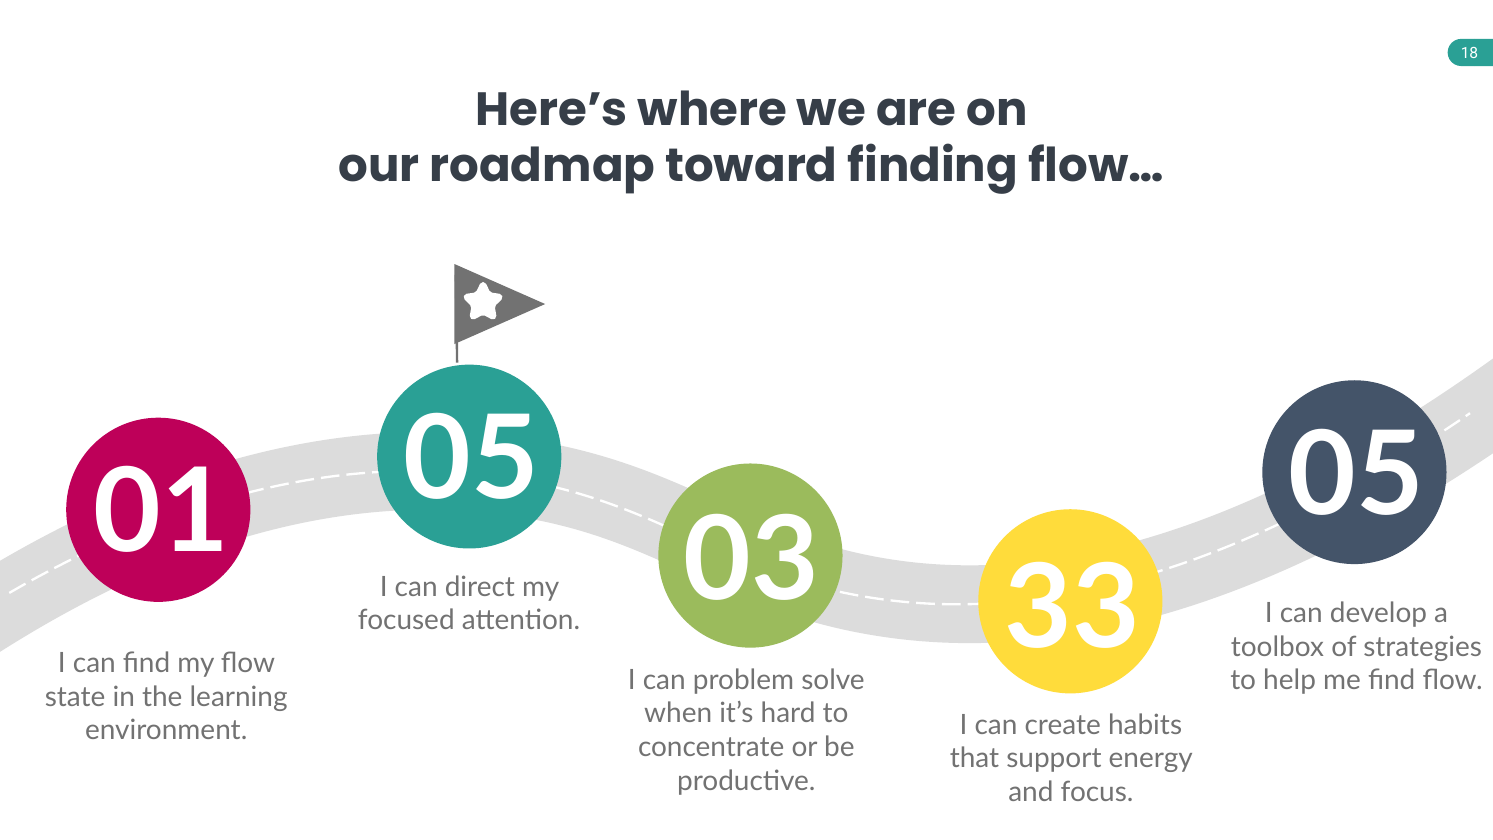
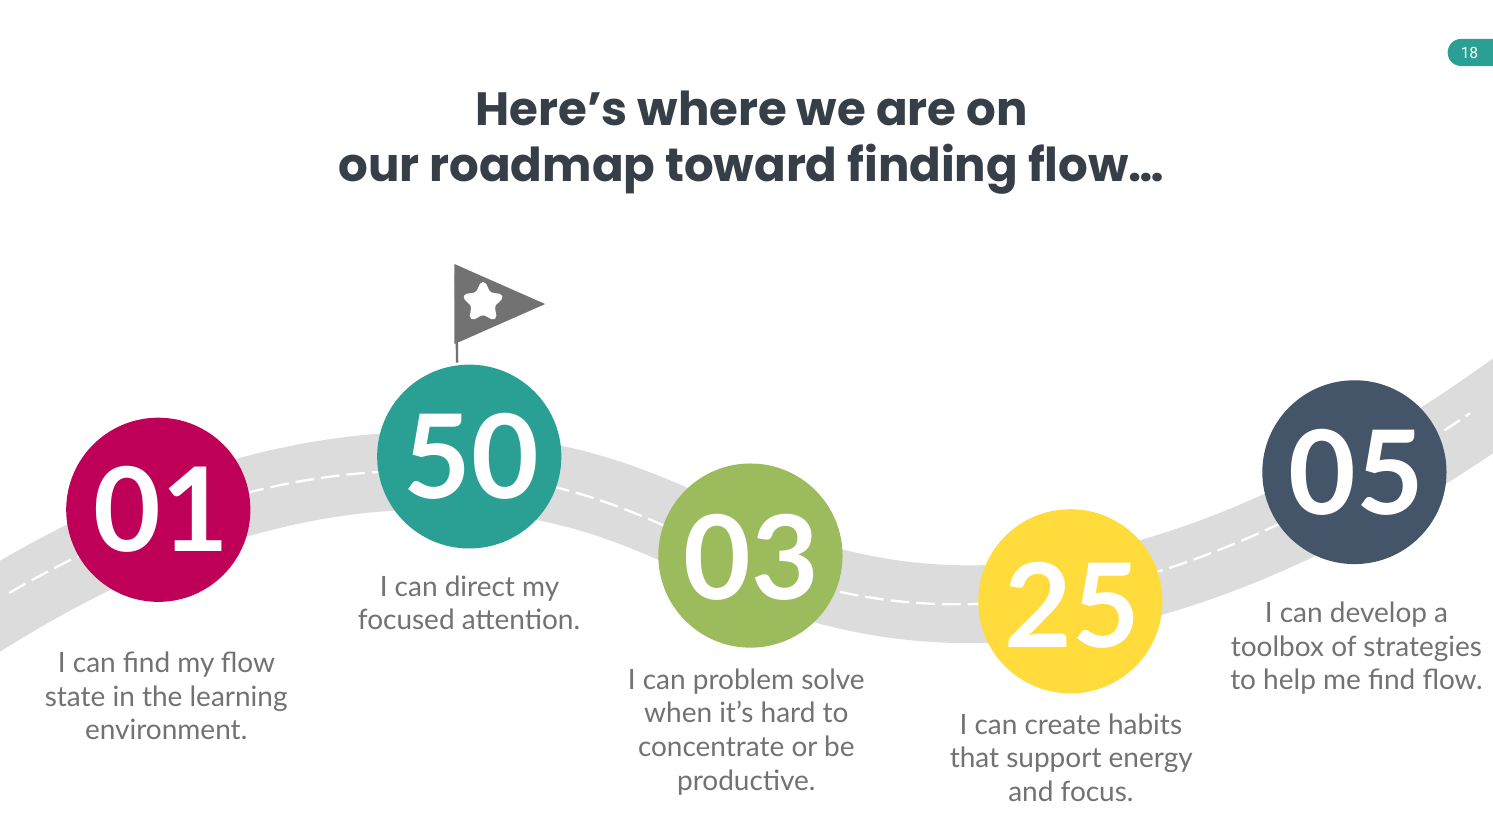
01 05: 05 -> 50
33: 33 -> 25
